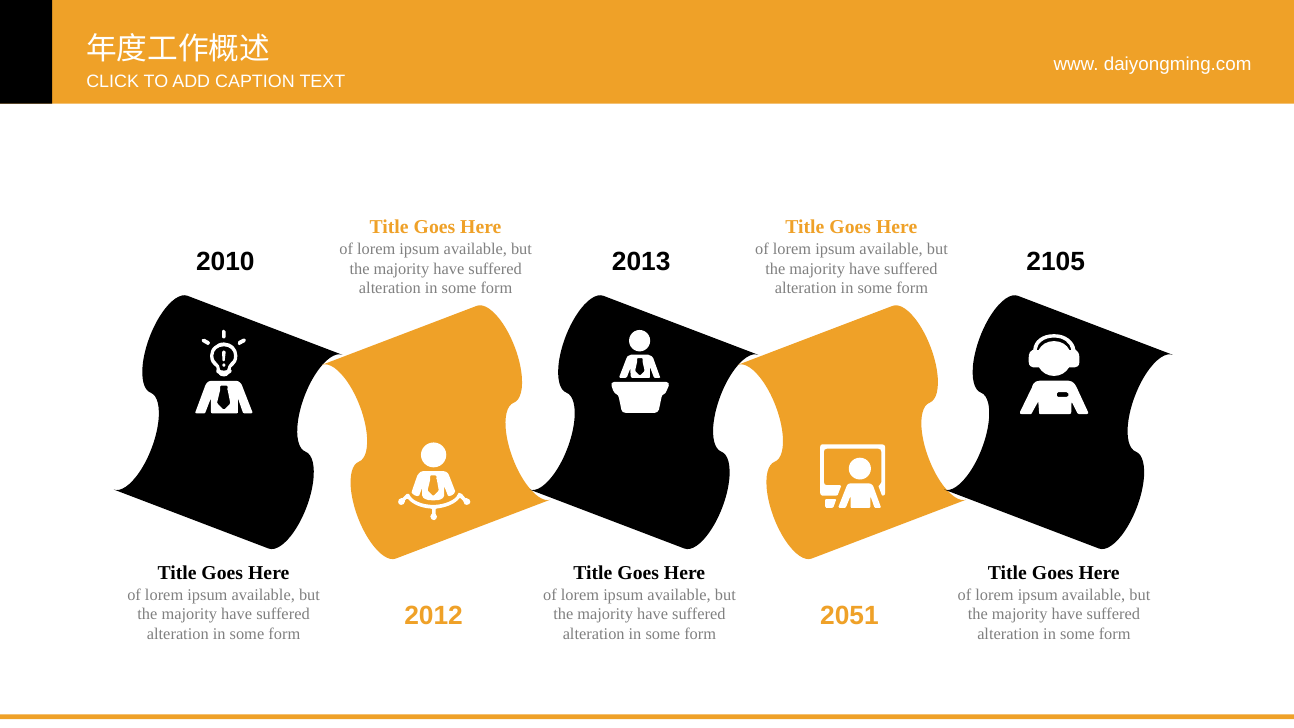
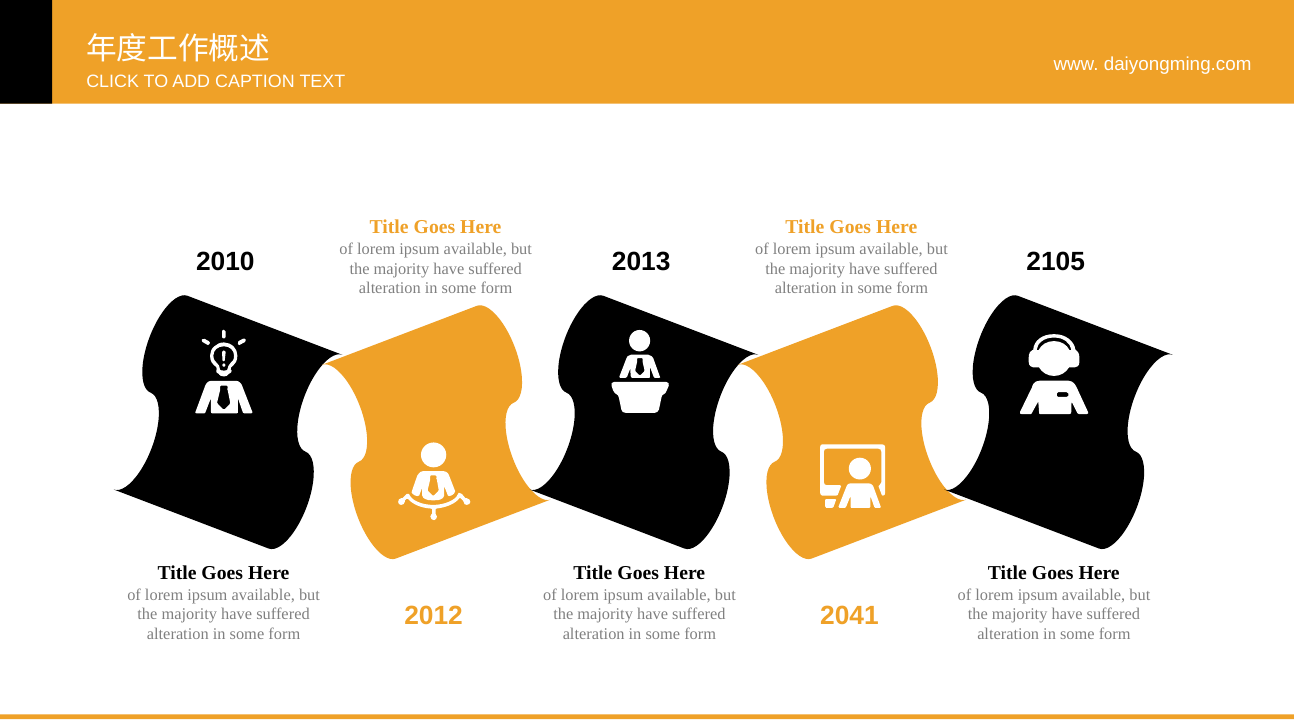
2051: 2051 -> 2041
